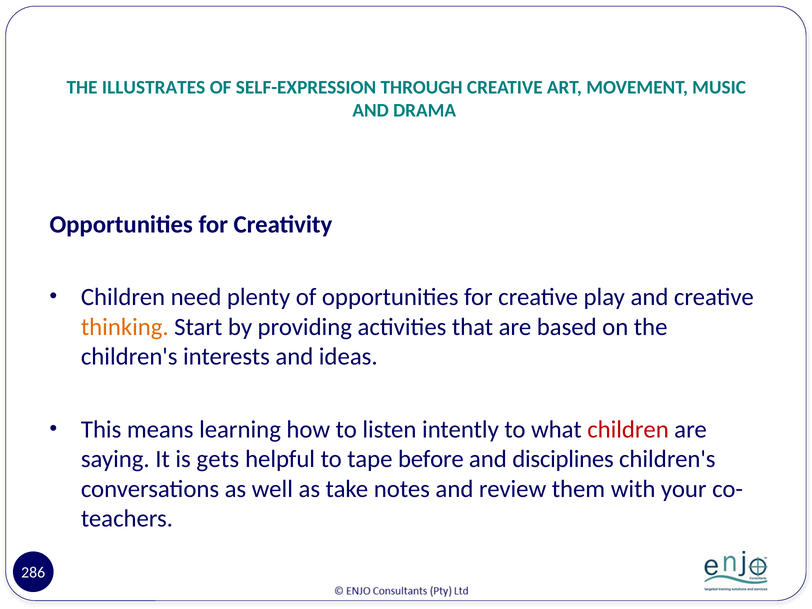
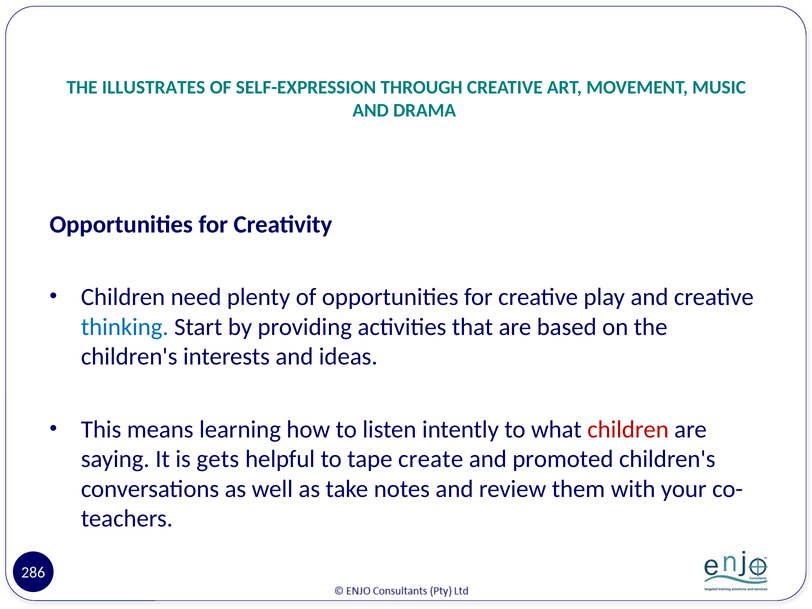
thinking colour: orange -> blue
before: before -> create
disciplines: disciplines -> promoted
